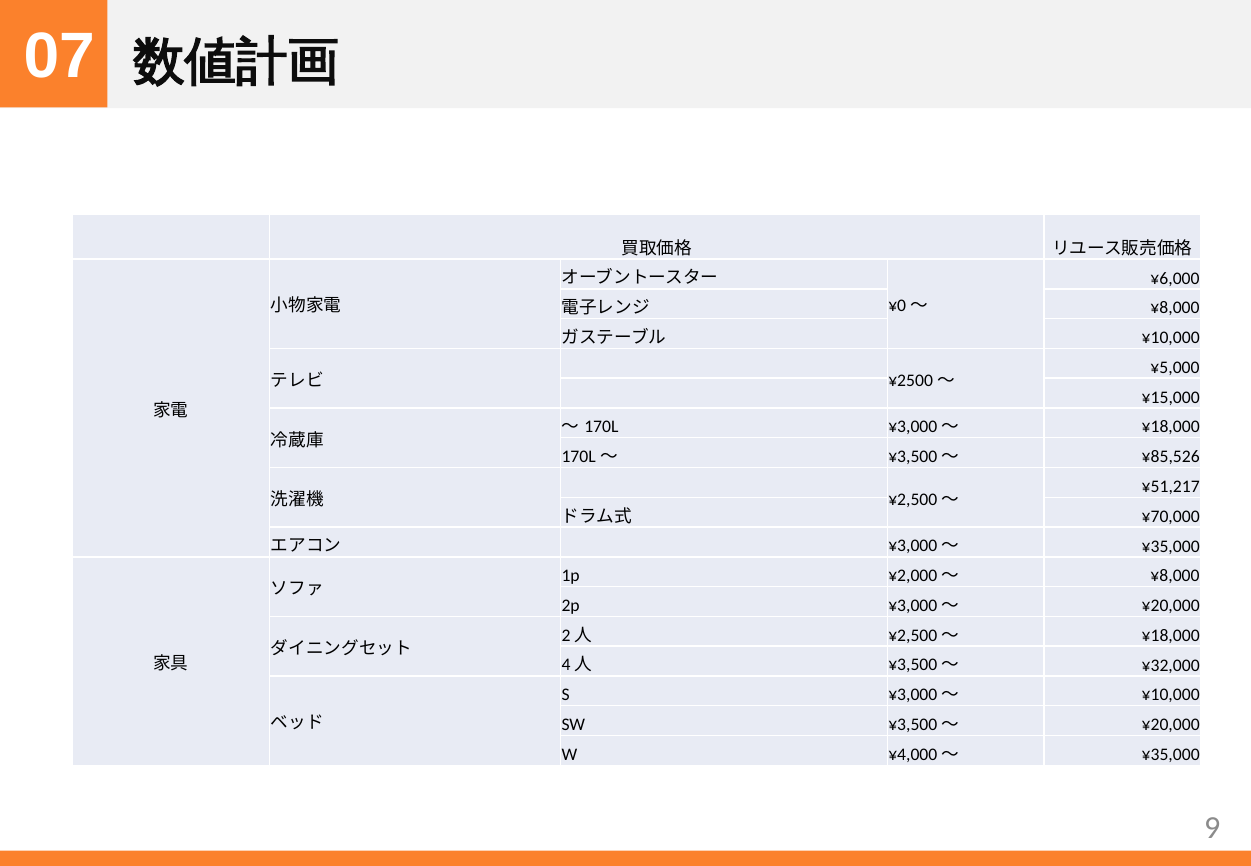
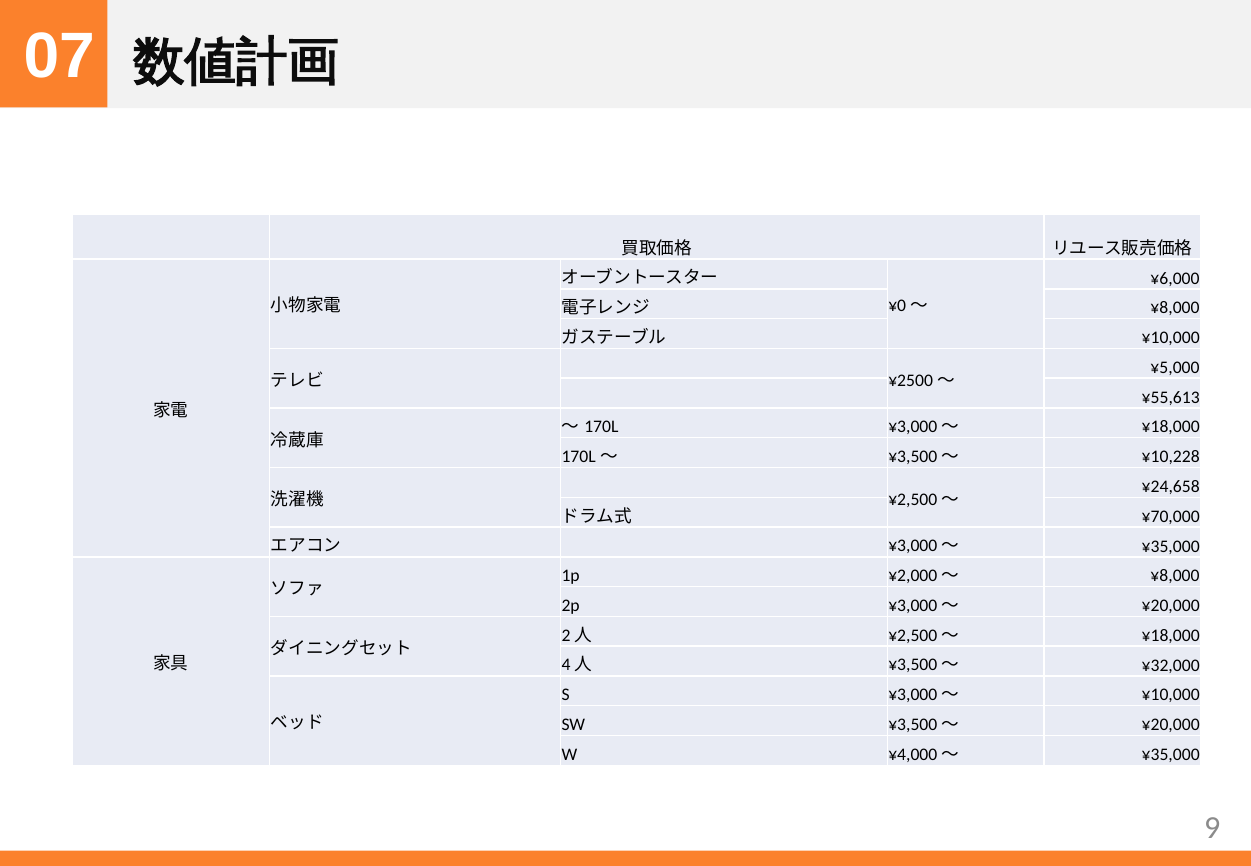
¥15,000: ¥15,000 -> ¥55,613
¥85,526: ¥85,526 -> ¥10,228
¥51,217: ¥51,217 -> ¥24,658
